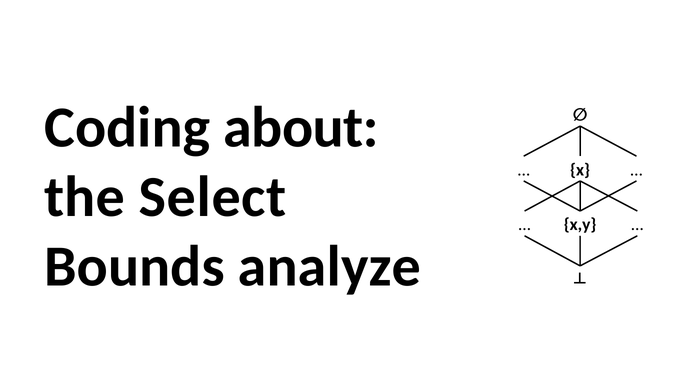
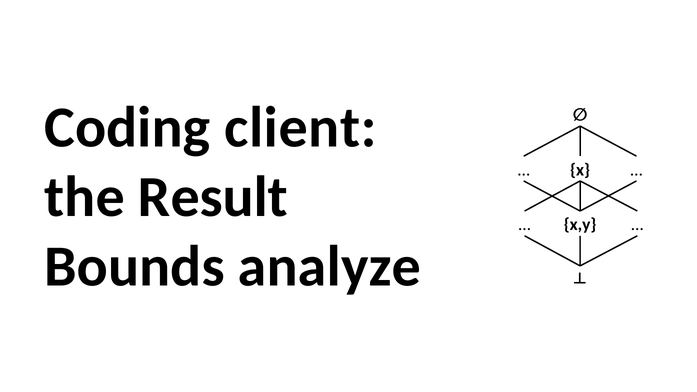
about: about -> client
Select: Select -> Result
